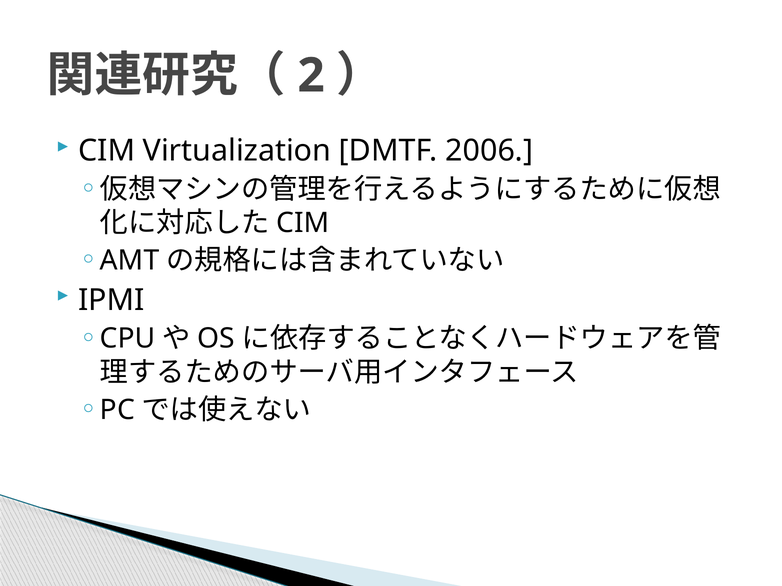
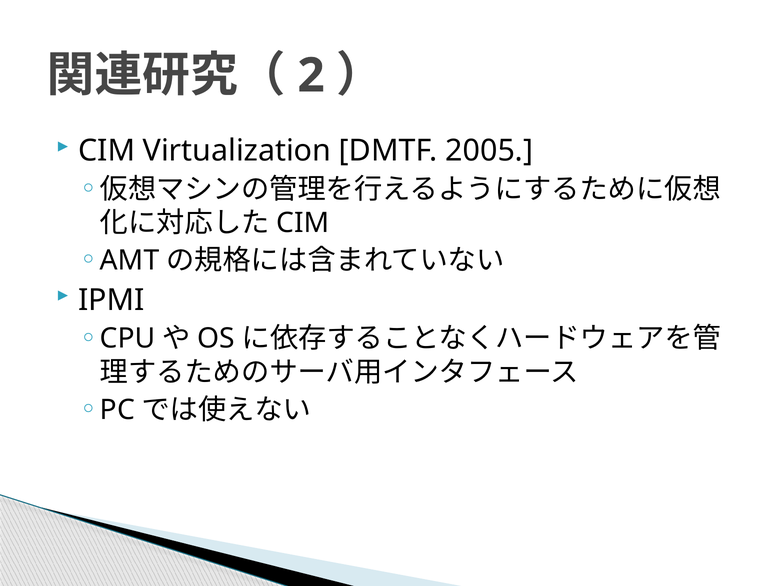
2006: 2006 -> 2005
